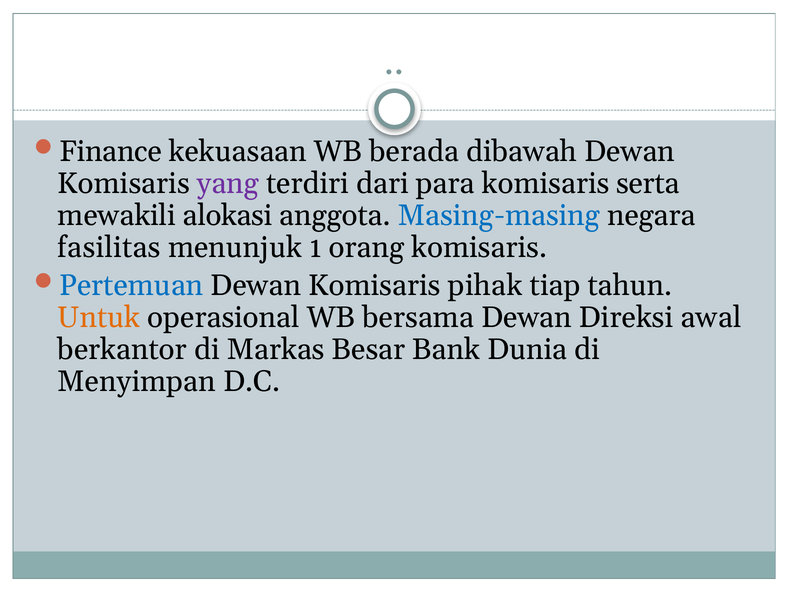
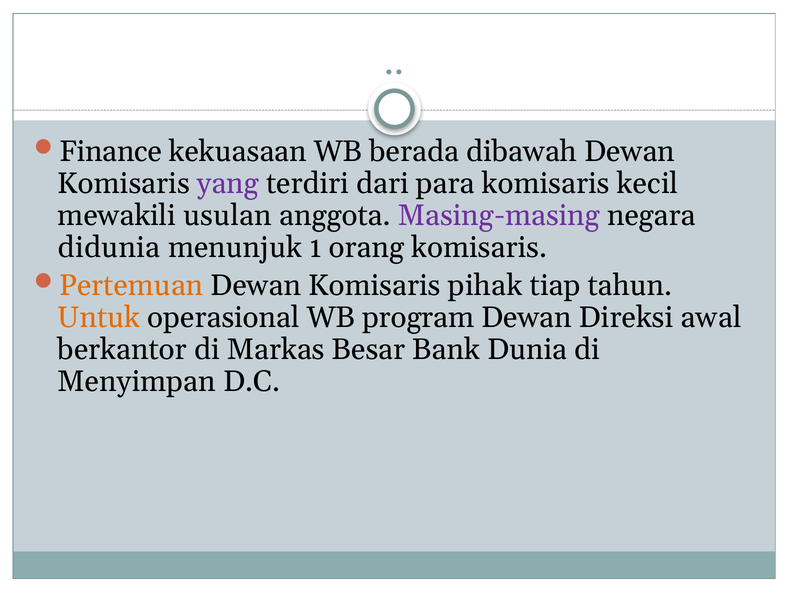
serta: serta -> kecil
alokasi: alokasi -> usulan
Masing-masing colour: blue -> purple
fasilitas: fasilitas -> didunia
Pertemuan colour: blue -> orange
bersama: bersama -> program
